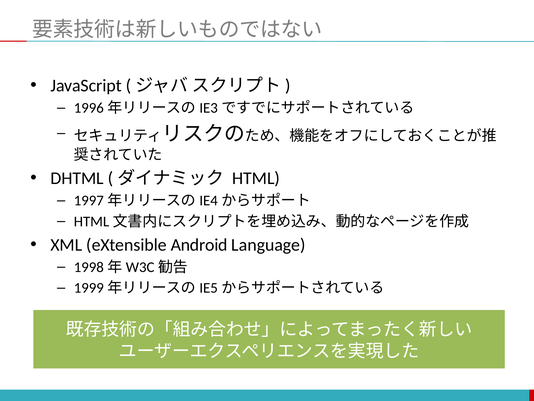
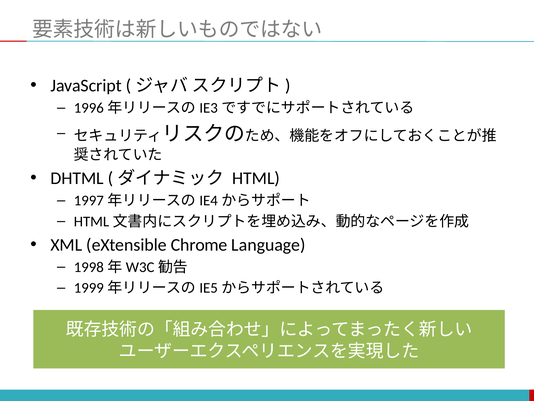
Android: Android -> Chrome
